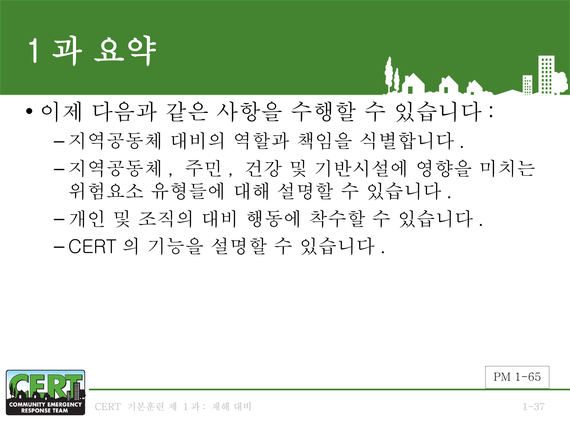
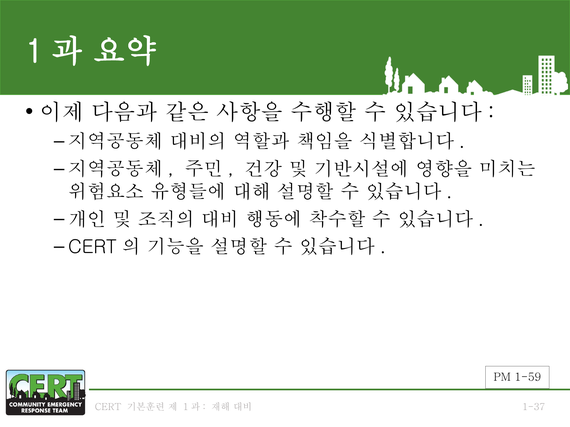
1-65: 1-65 -> 1-59
